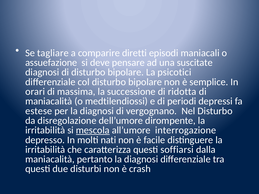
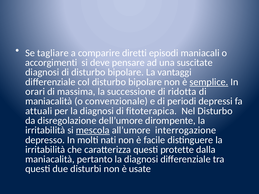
assuefazione: assuefazione -> accorgimenti
psicotici: psicotici -> vantaggi
semplice underline: none -> present
medtilendiossi: medtilendiossi -> convenzionale
estese: estese -> attuali
vergognano: vergognano -> fitoterapica
soffiarsi: soffiarsi -> protette
crash: crash -> usate
